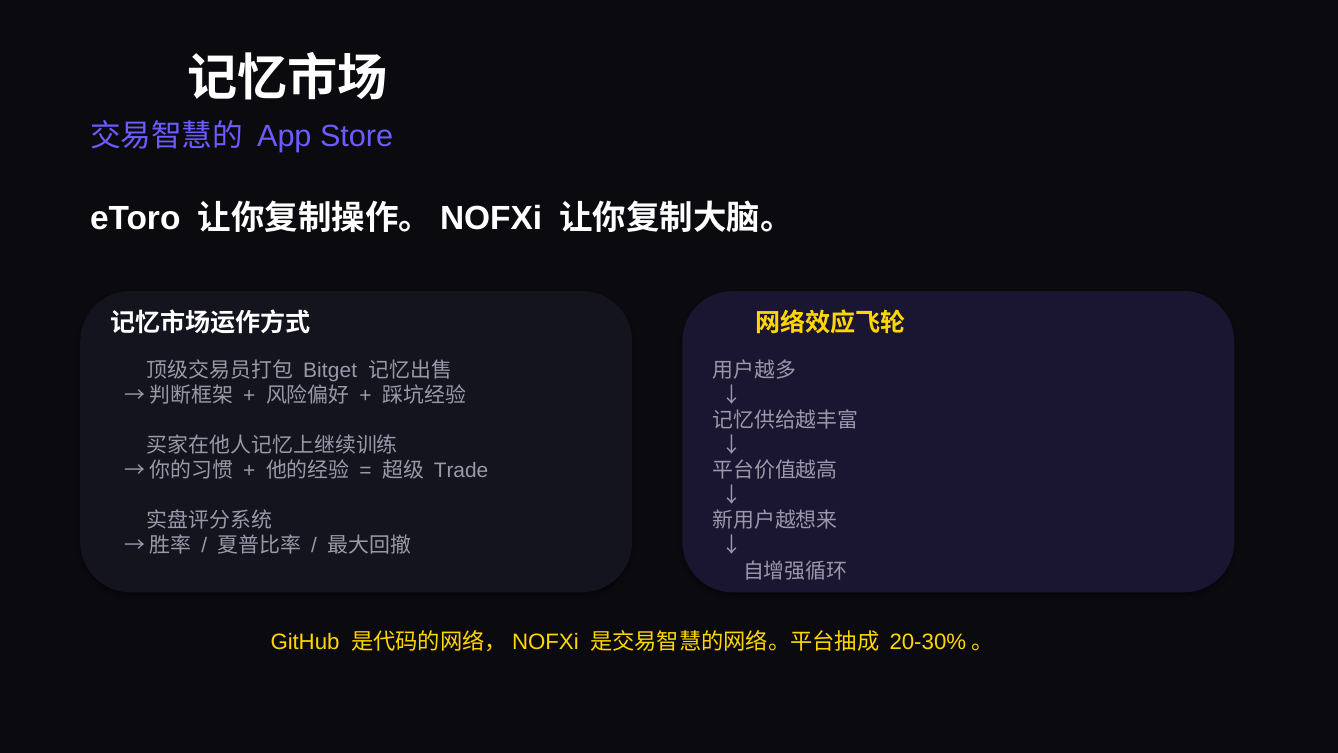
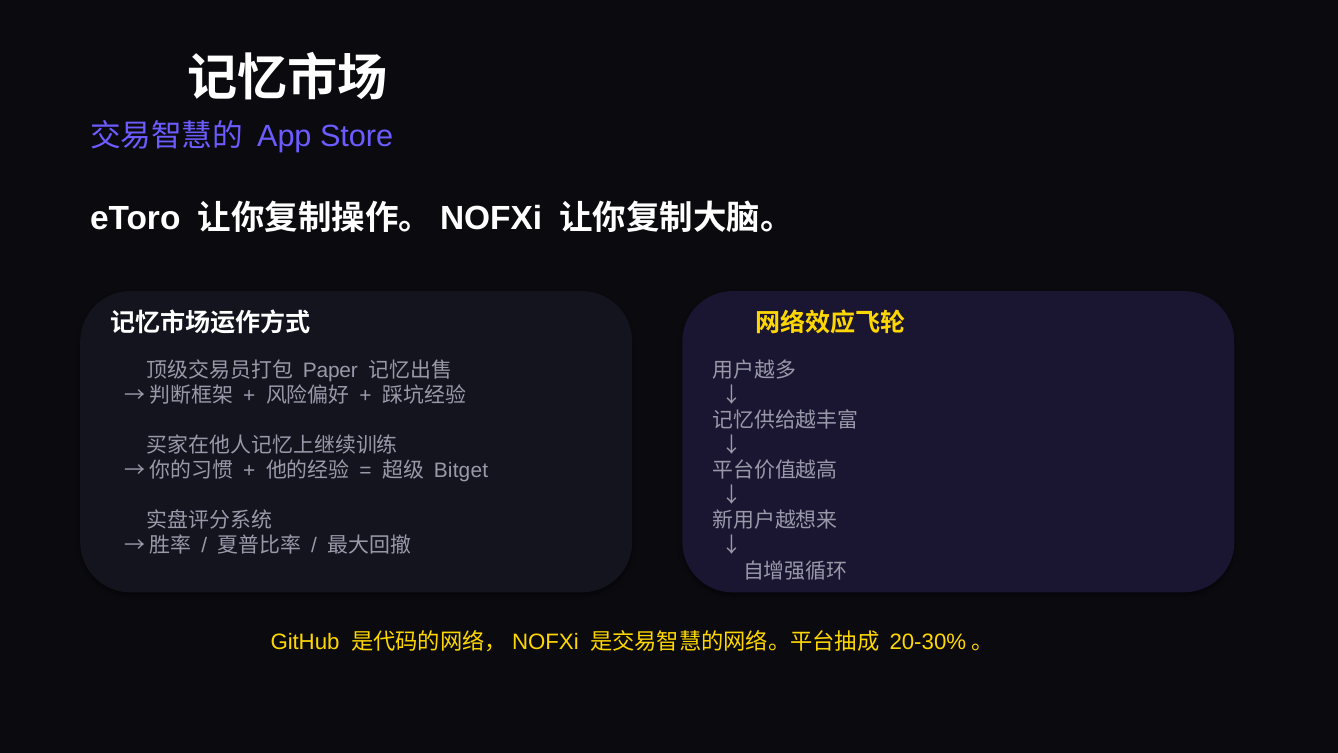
Bitget: Bitget -> Paper
Trade: Trade -> Bitget
